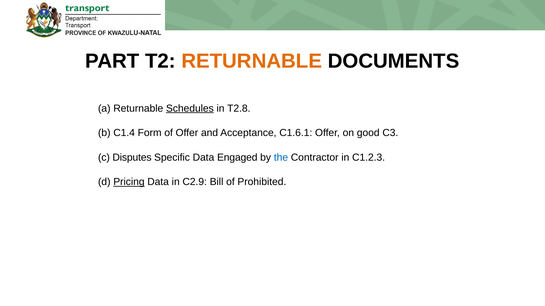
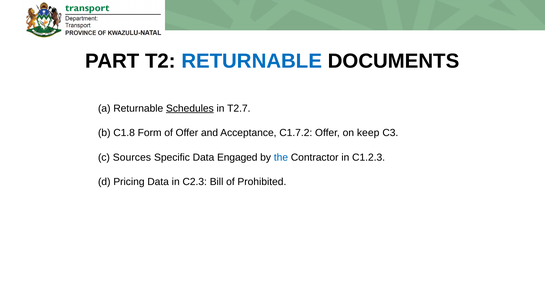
RETURNABLE at (252, 61) colour: orange -> blue
T2.8: T2.8 -> T2.7
C1.4: C1.4 -> C1.8
C1.6.1: C1.6.1 -> C1.7.2
good: good -> keep
Disputes: Disputes -> Sources
Pricing underline: present -> none
C2.9: C2.9 -> C2.3
